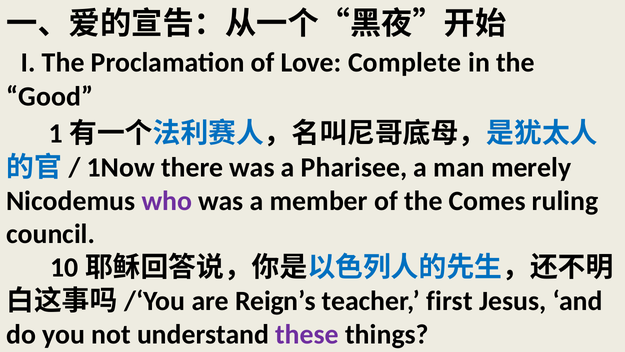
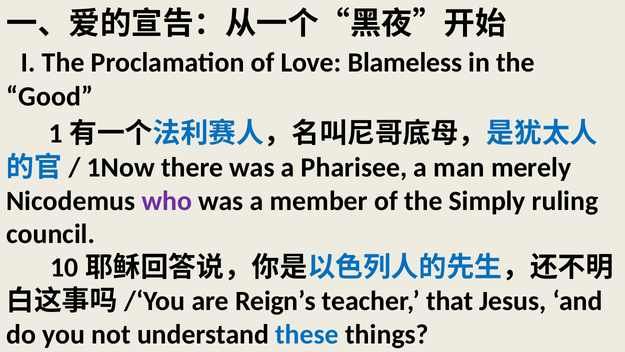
Complete: Complete -> Blameless
Comes: Comes -> Simply
first: first -> that
these colour: purple -> blue
